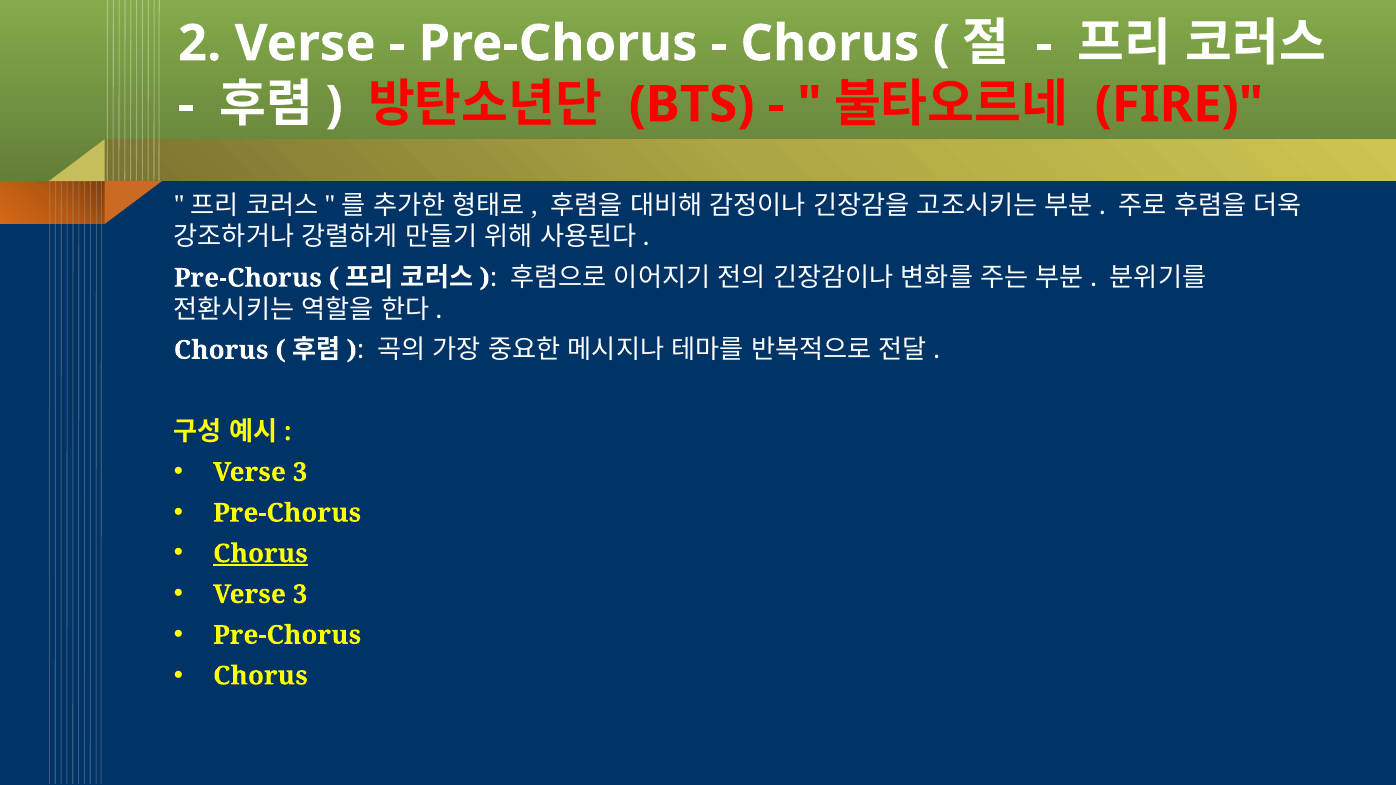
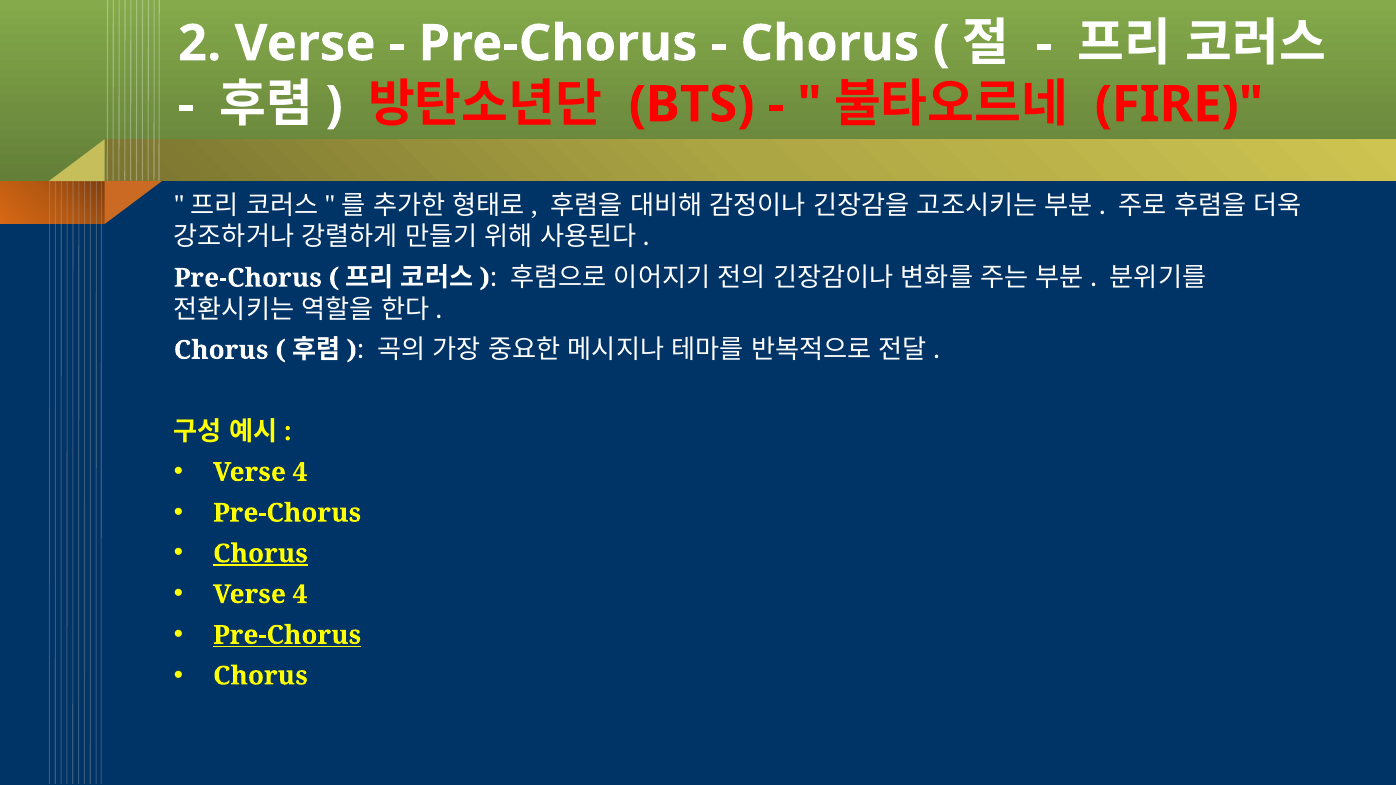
3 at (300, 472): 3 -> 4
3 at (300, 595): 3 -> 4
Pre-Chorus at (287, 635) underline: none -> present
